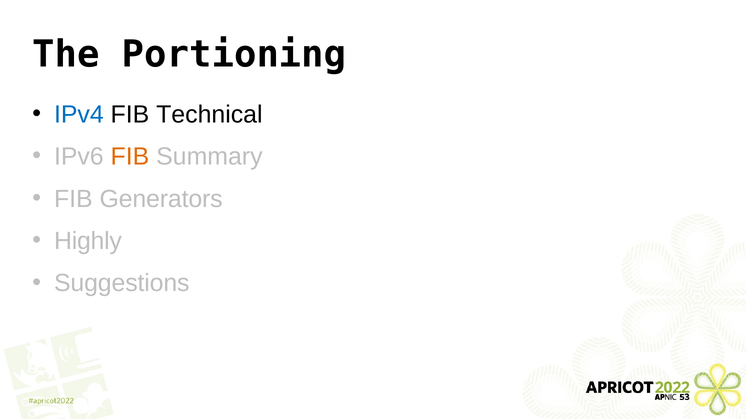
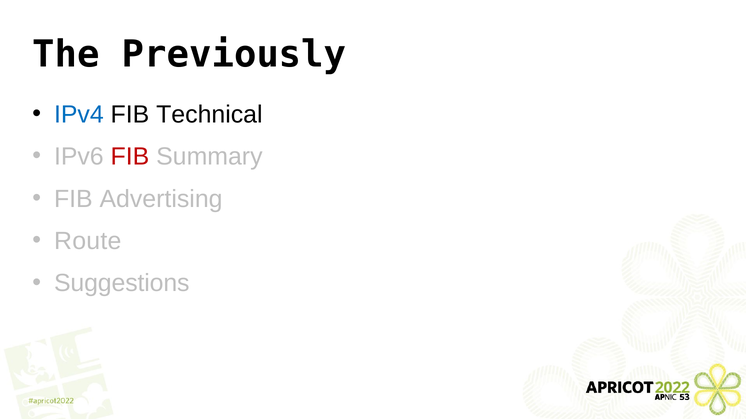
Portioning: Portioning -> Previously
FIB at (130, 157) colour: orange -> red
Generators: Generators -> Advertising
Highly: Highly -> Route
